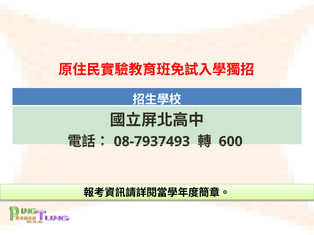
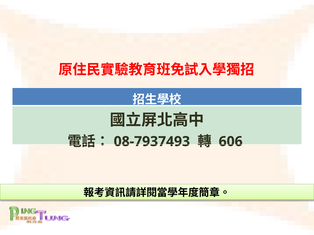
600: 600 -> 606
